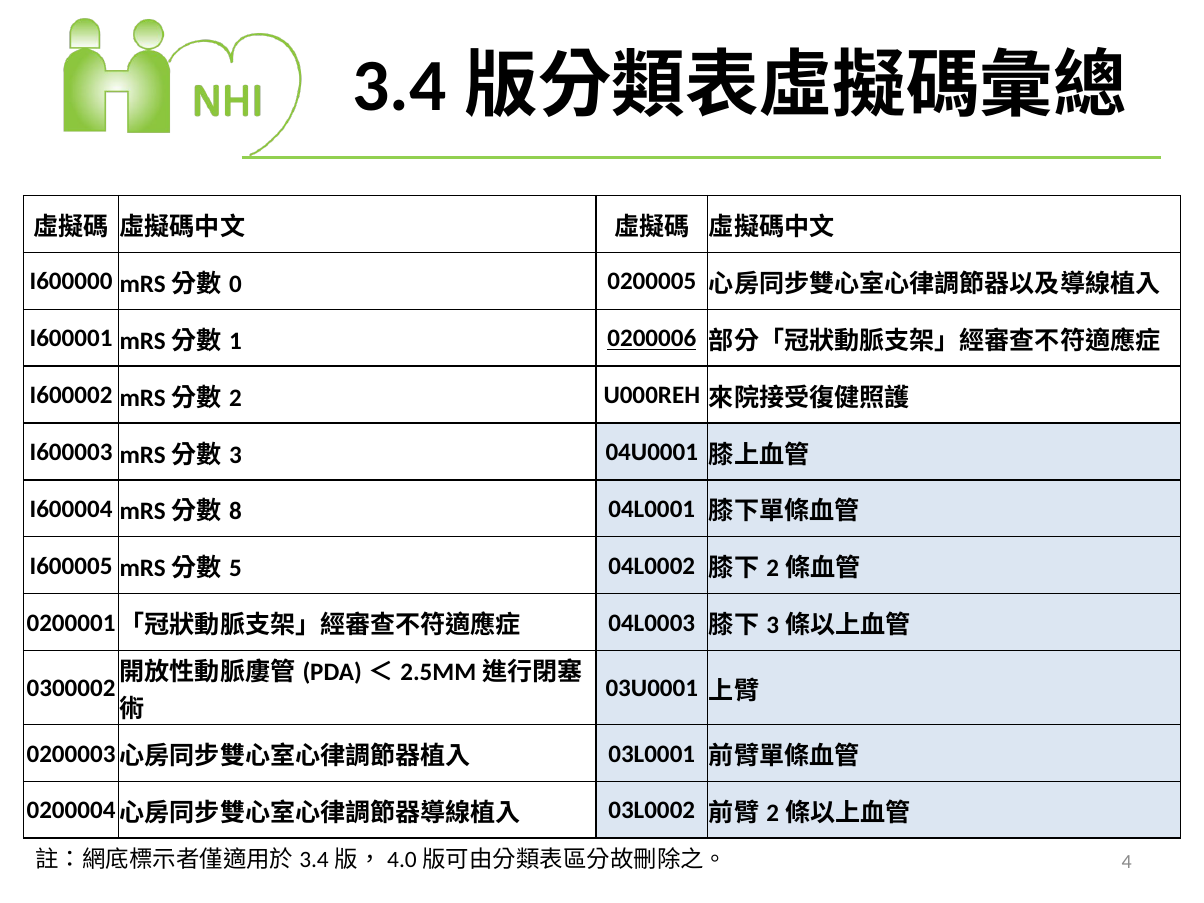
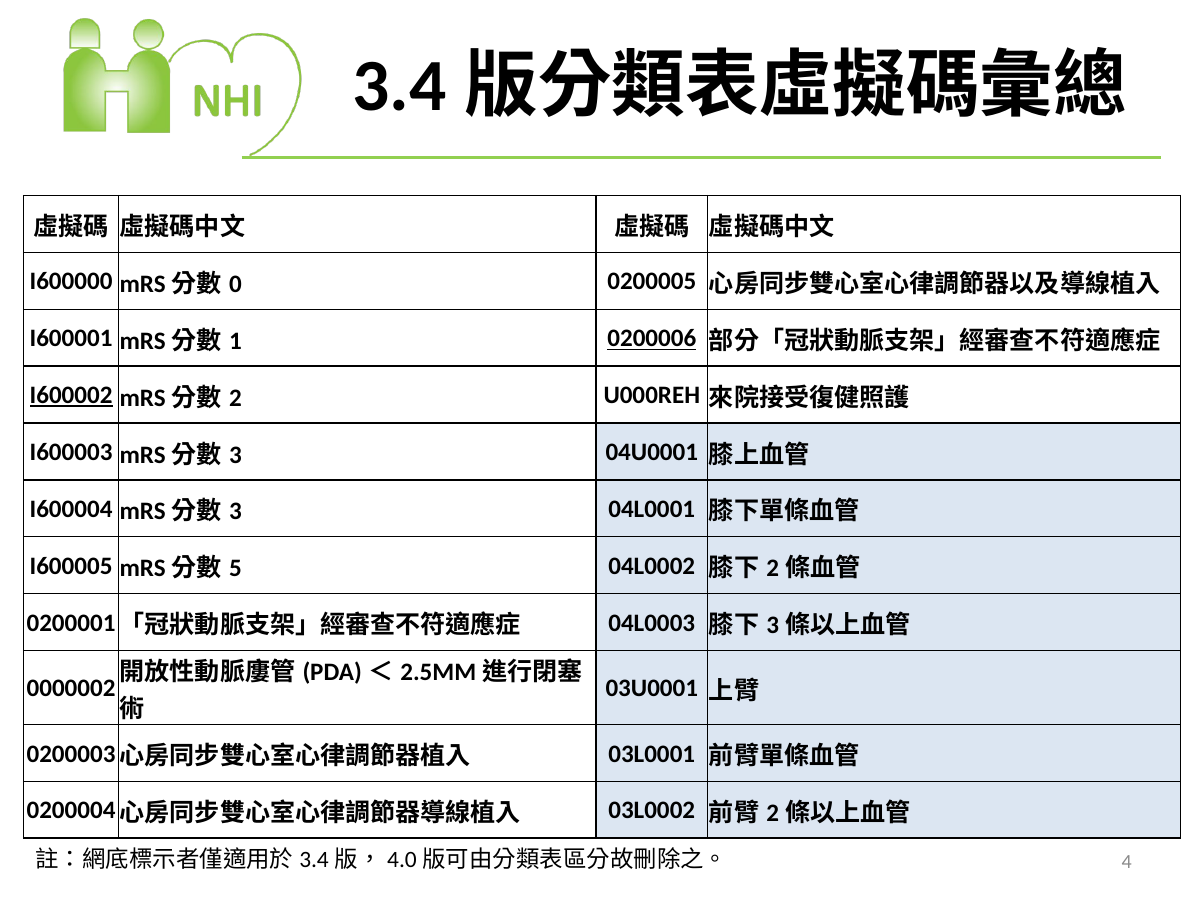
I600002 underline: none -> present
8 at (235, 512): 8 -> 3
0300002: 0300002 -> 0000002
